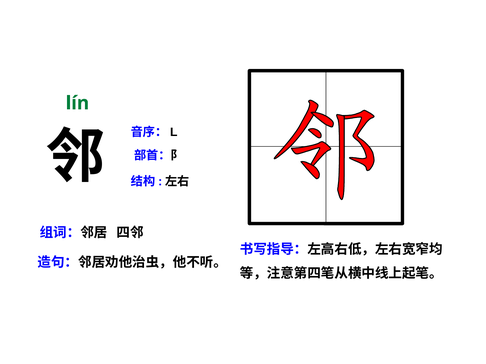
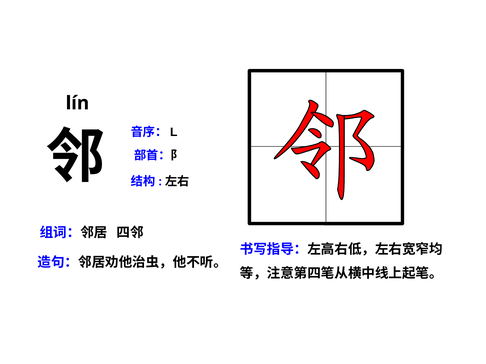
lín colour: green -> black
